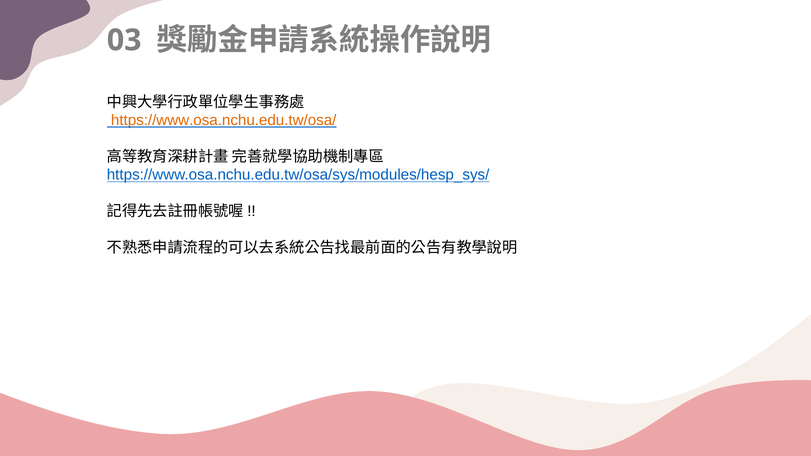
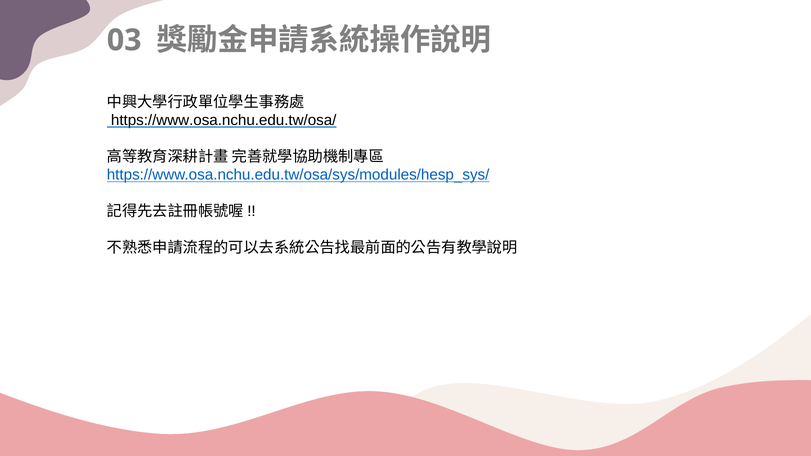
https://www.osa.nchu.edu.tw/osa/ colour: orange -> black
